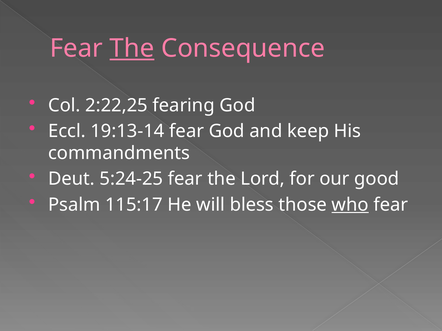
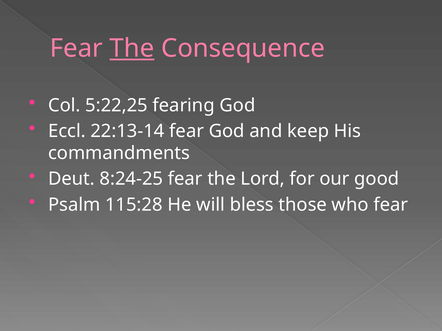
2:22,25: 2:22,25 -> 5:22,25
19:13-14: 19:13-14 -> 22:13-14
5:24-25: 5:24-25 -> 8:24-25
115:17: 115:17 -> 115:28
who underline: present -> none
